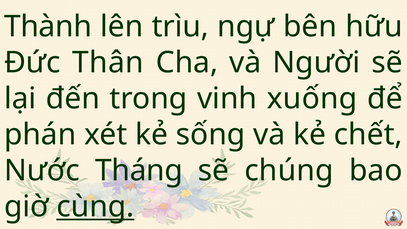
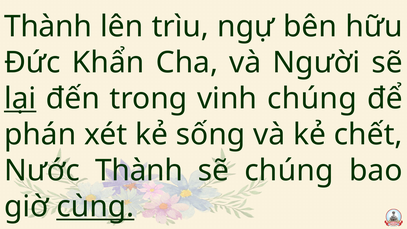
Thân: Thân -> Khẩn
lại underline: none -> present
vinh xuống: xuống -> chúng
Nước Tháng: Tháng -> Thành
